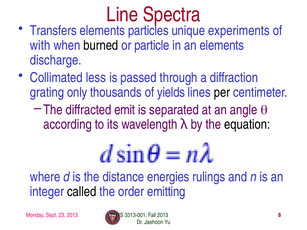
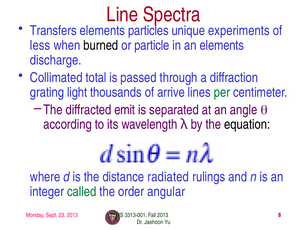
with: with -> less
less: less -> total
only: only -> light
yields: yields -> arrive
per colour: black -> green
energies: energies -> radiated
called colour: black -> green
emitting: emitting -> angular
